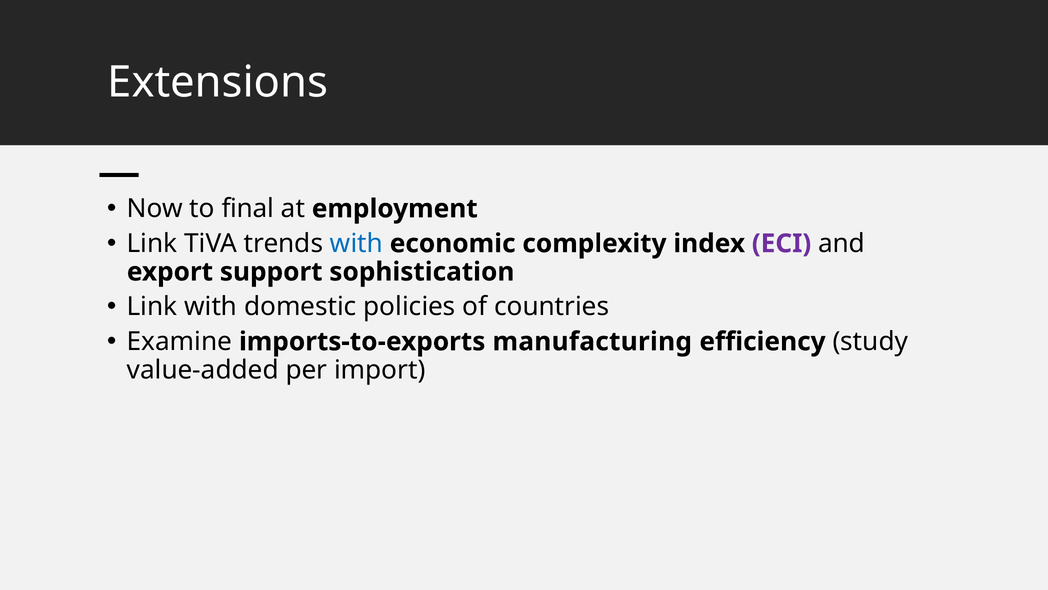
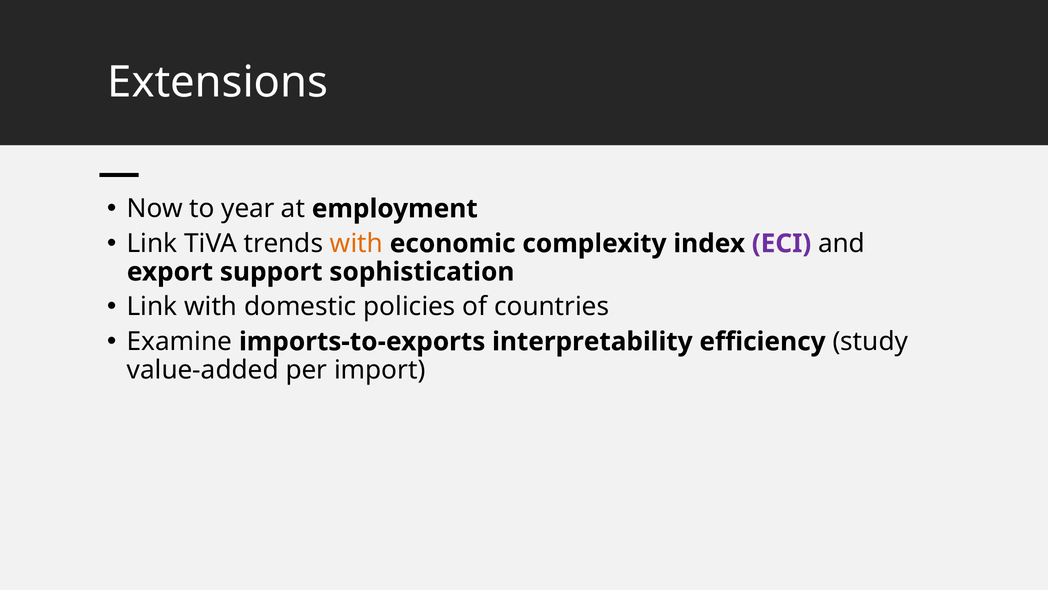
final: final -> year
with at (356, 243) colour: blue -> orange
manufacturing: manufacturing -> interpretability
